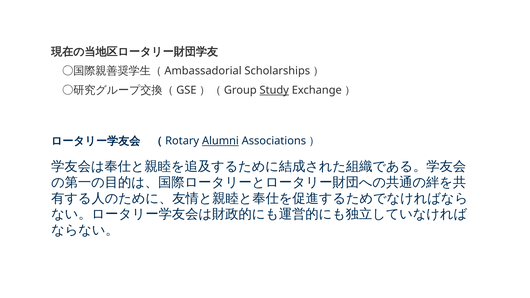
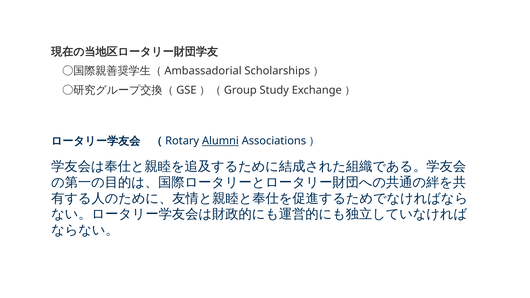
Study underline: present -> none
